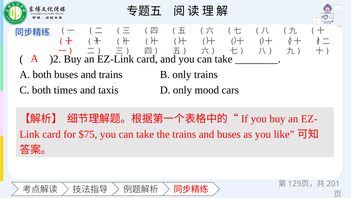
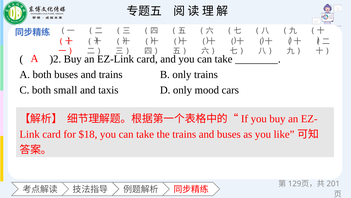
times: times -> small
$75: $75 -> $18
